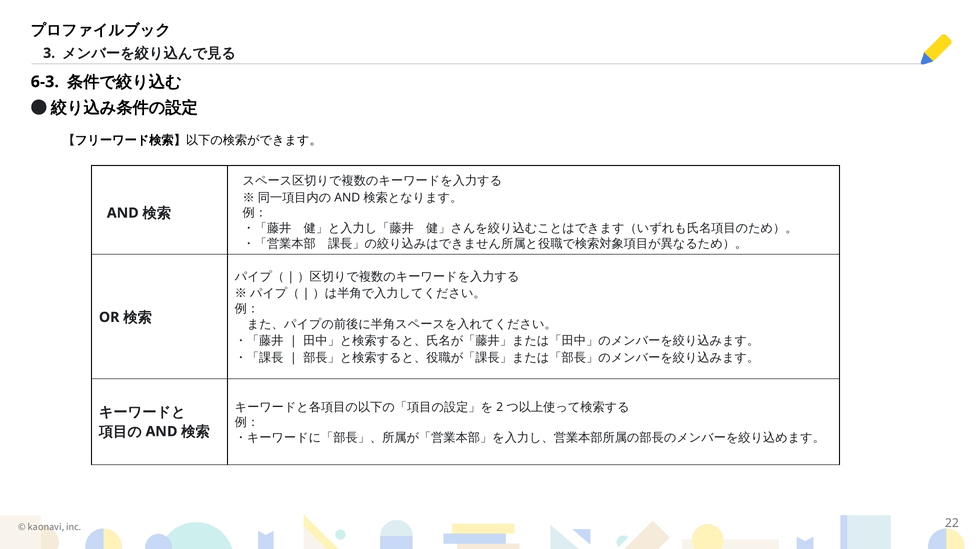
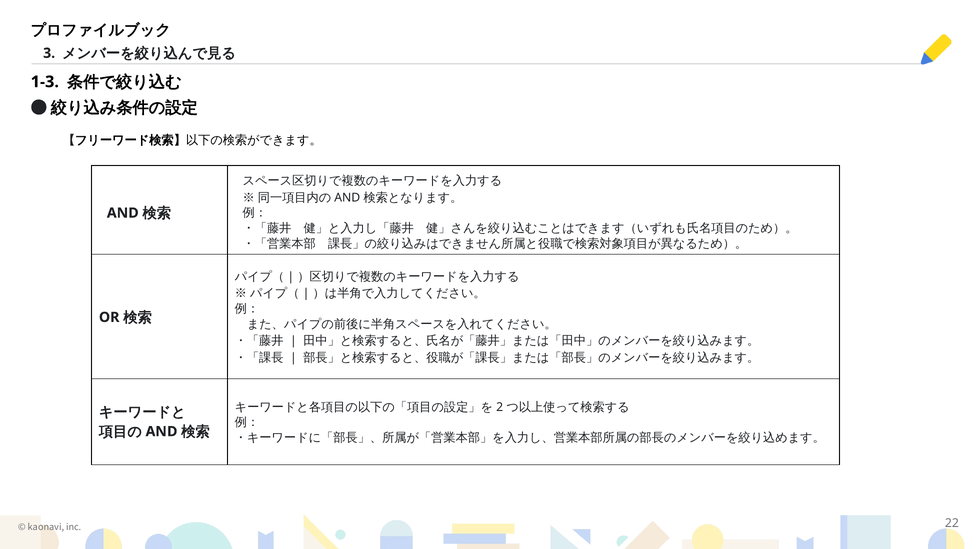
6-3: 6-3 -> 1-3
